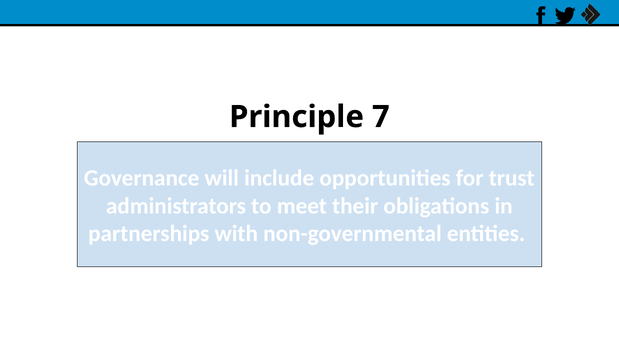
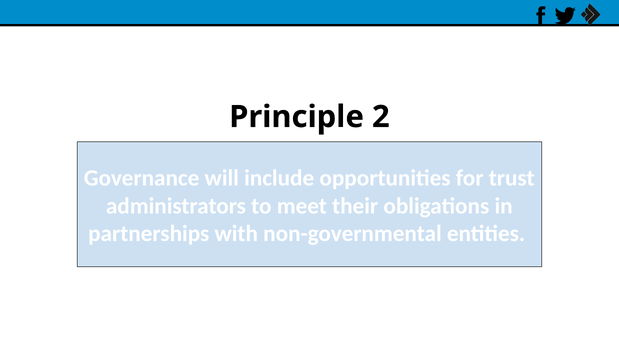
7: 7 -> 2
